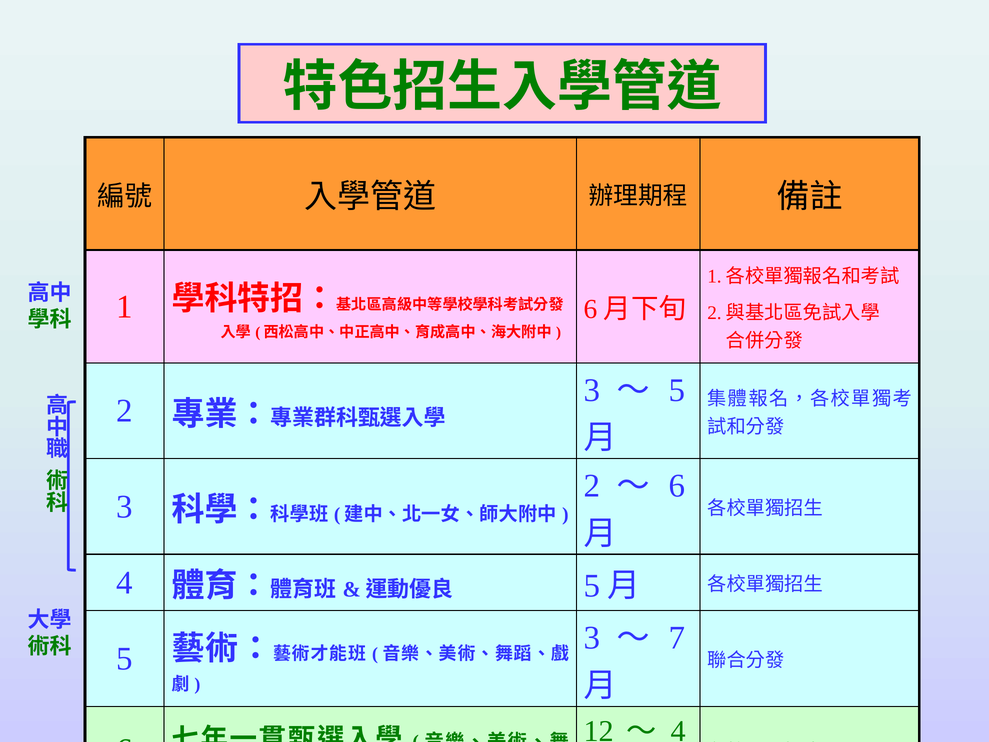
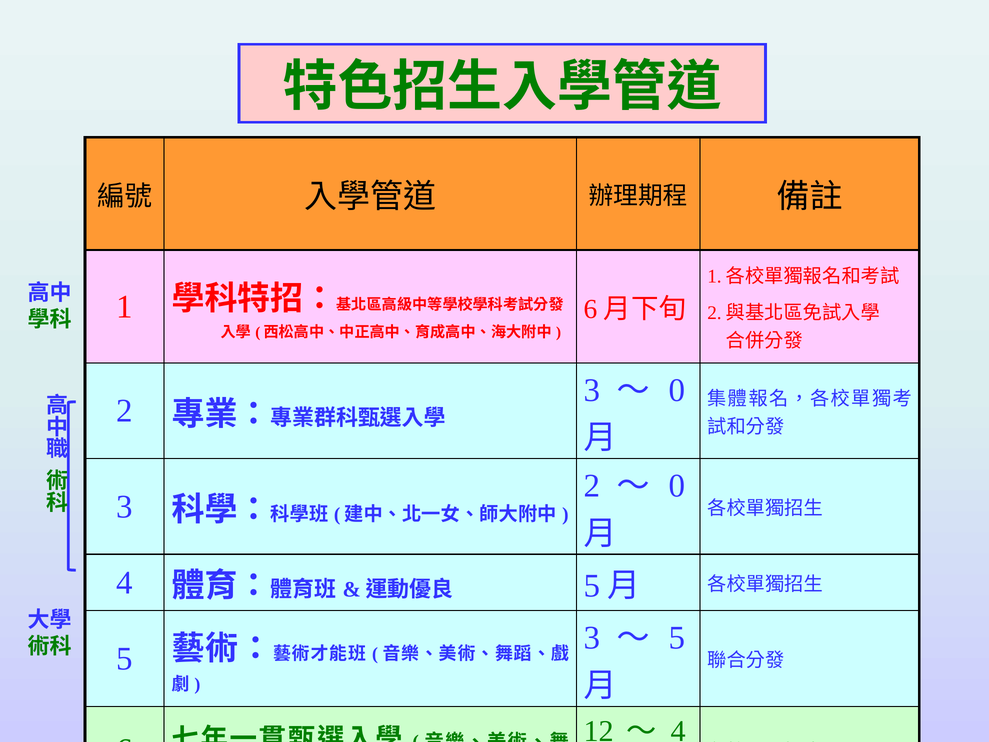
5 at (677, 390): 5 -> 0
6 at (677, 486): 6 -> 0
7 at (677, 638): 7 -> 5
